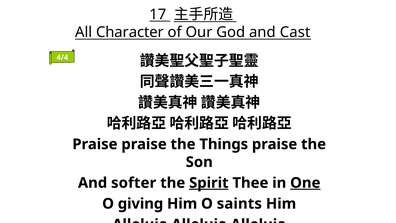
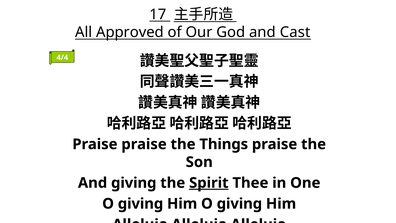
Character: Character -> Approved
And softer: softer -> giving
One underline: present -> none
Him O saints: saints -> giving
